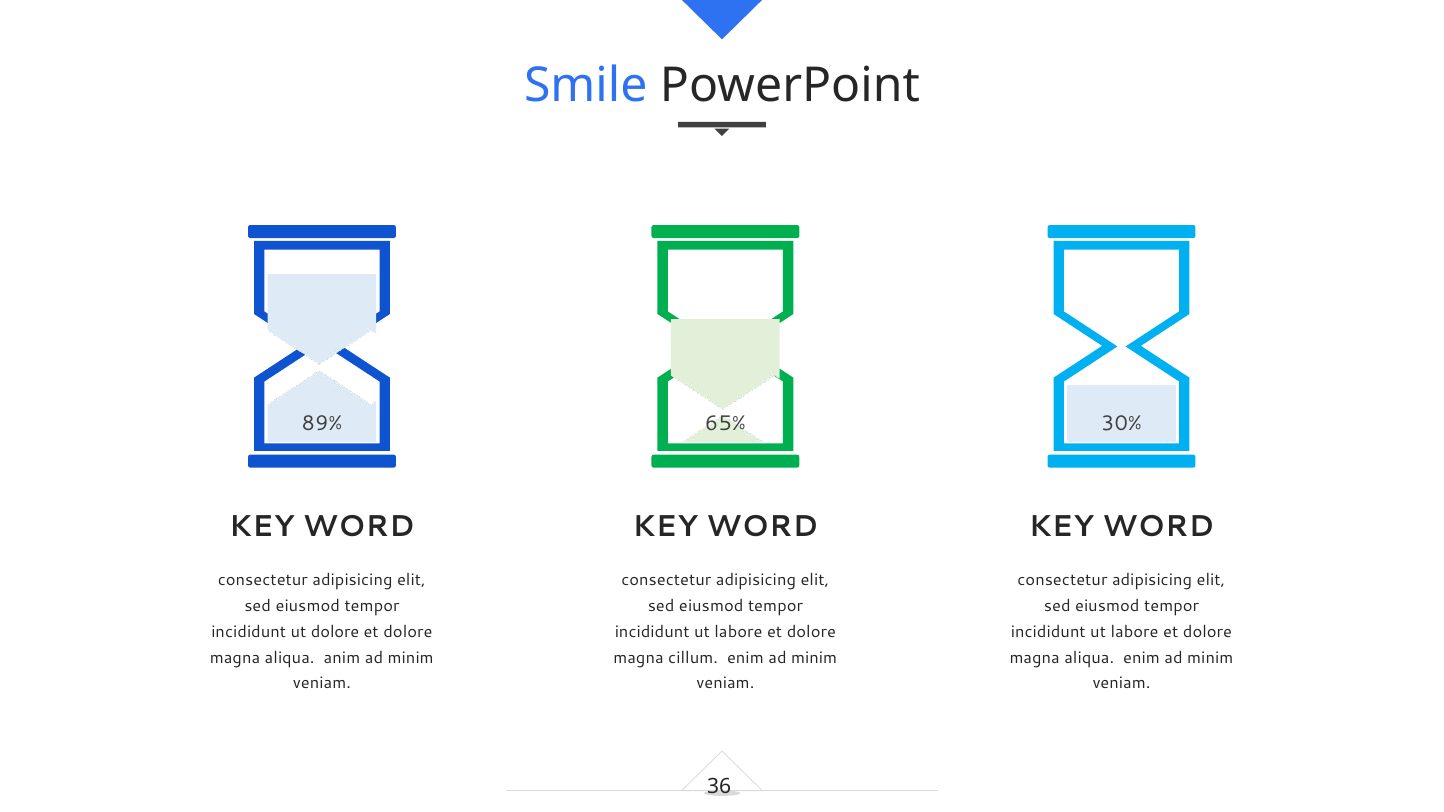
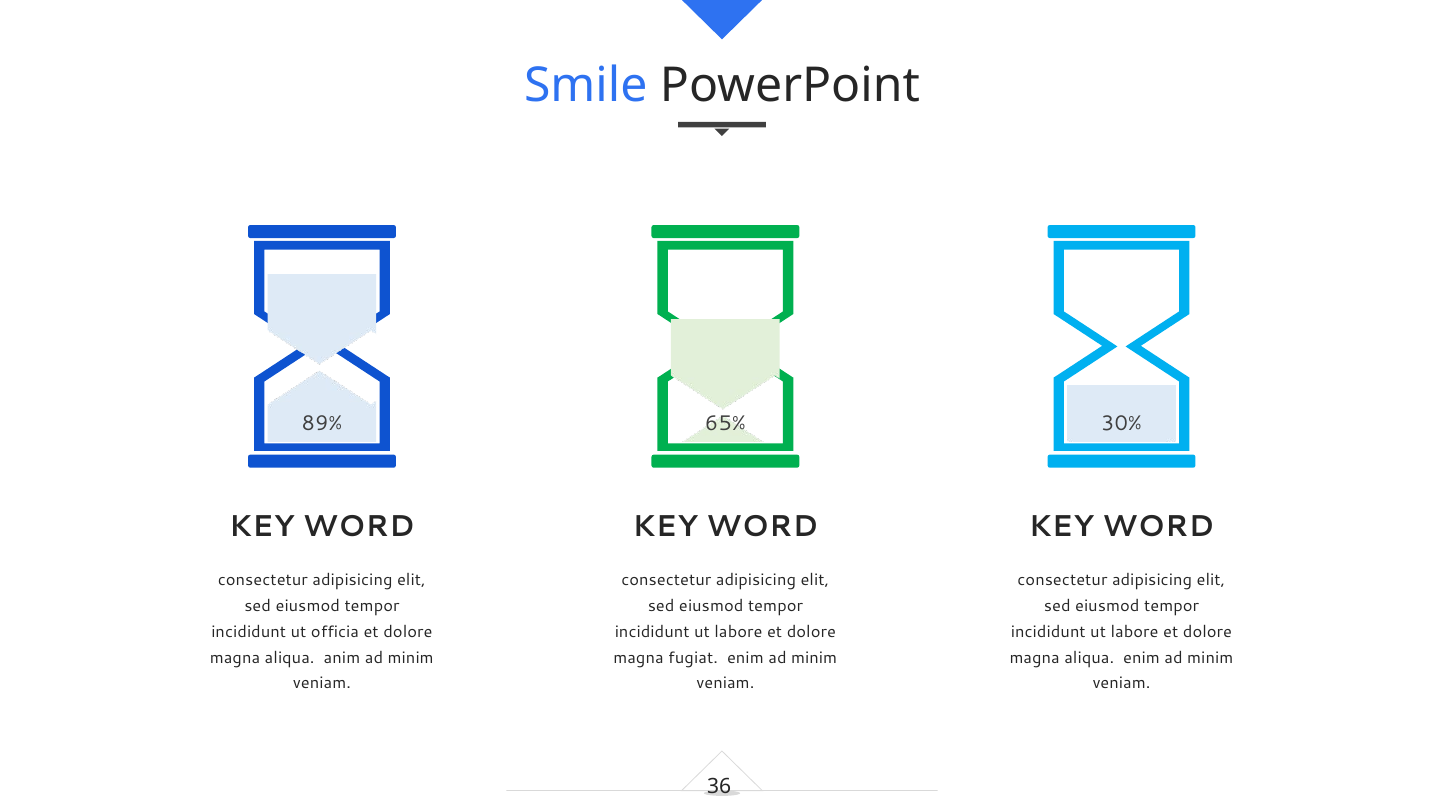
ut dolore: dolore -> officia
cillum: cillum -> fugiat
